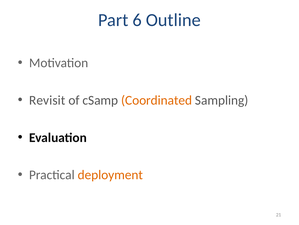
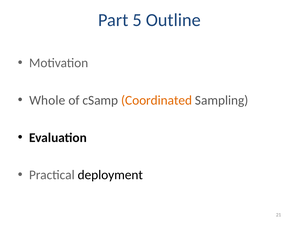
6: 6 -> 5
Revisit: Revisit -> Whole
deployment colour: orange -> black
